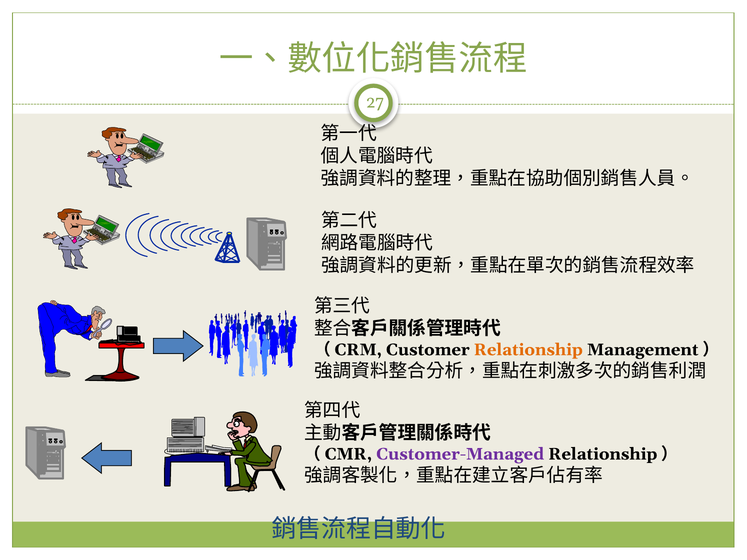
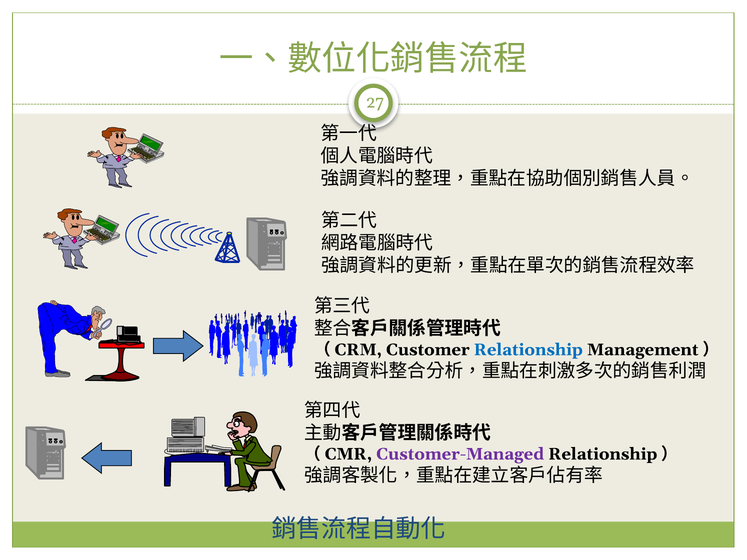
Relationship colour: orange -> blue
